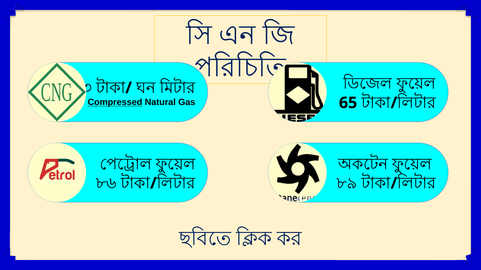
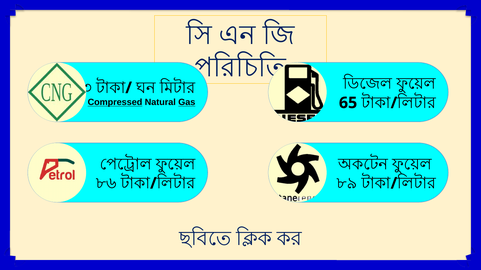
Gas underline: none -> present
